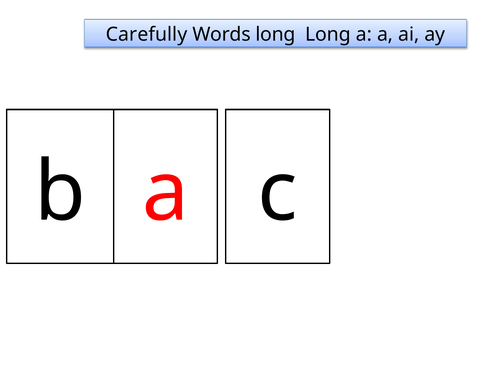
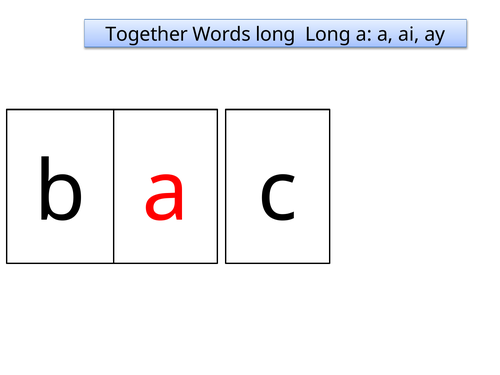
Carefully: Carefully -> Together
